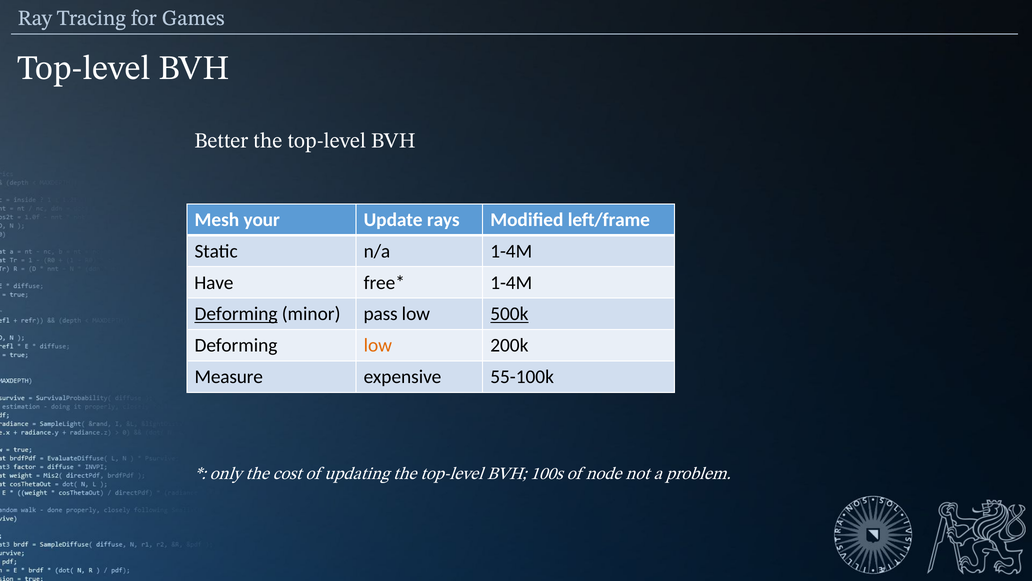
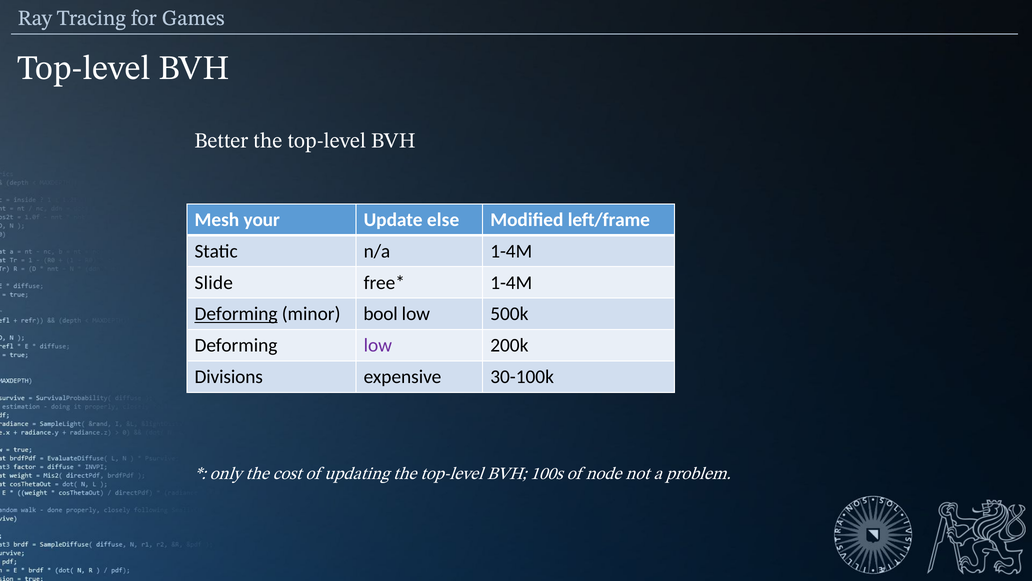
rays: rays -> else
Have: Have -> Slide
pass: pass -> bool
500k underline: present -> none
low at (378, 345) colour: orange -> purple
Measure: Measure -> Divisions
55-100k: 55-100k -> 30-100k
